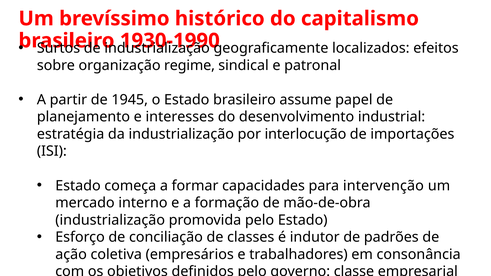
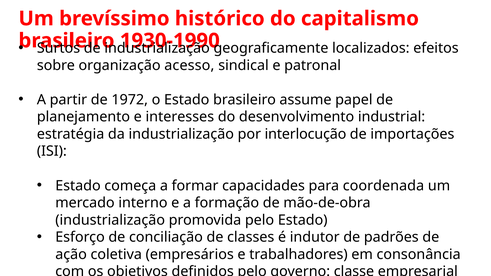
regime: regime -> acesso
1945: 1945 -> 1972
intervenção: intervenção -> coordenada
